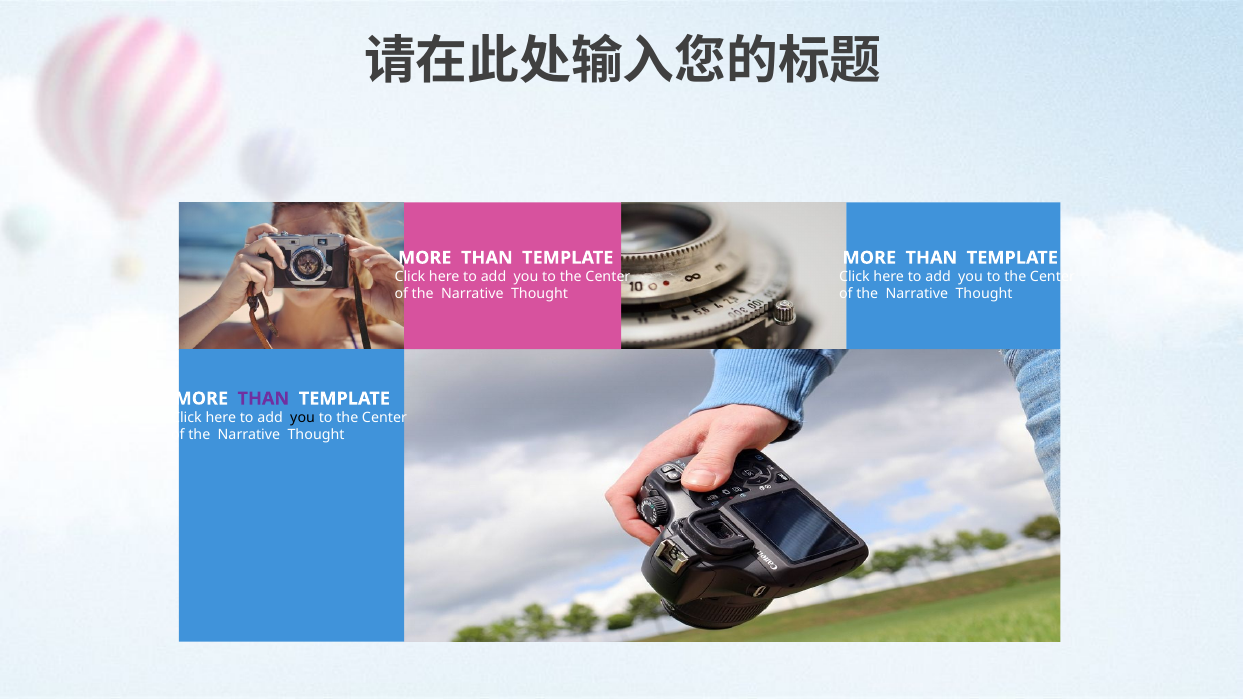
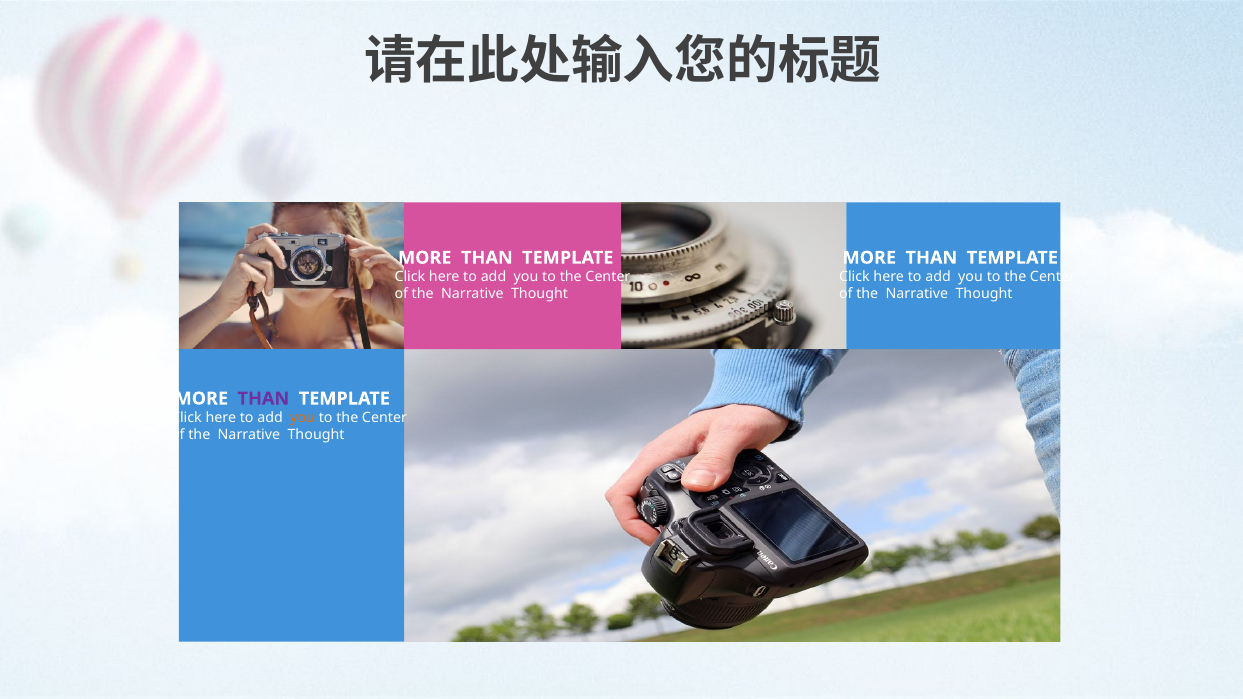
you at (303, 418) colour: black -> orange
